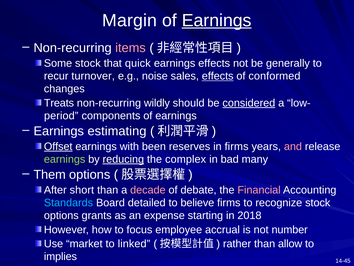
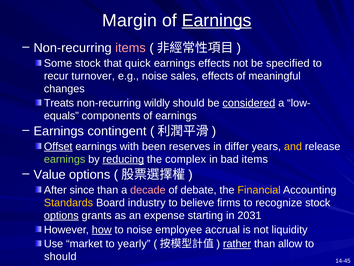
generally: generally -> specified
effects at (218, 76) underline: present -> none
conformed: conformed -> meaningful
period: period -> equals
estimating: estimating -> contingent
in firms: firms -> differ
and colour: pink -> yellow
bad many: many -> items
Them: Them -> Value
short: short -> since
Financial colour: pink -> yellow
Standards colour: light blue -> yellow
detailed: detailed -> industry
options at (61, 215) underline: none -> present
2018: 2018 -> 2031
how underline: none -> present
to focus: focus -> noise
number: number -> liquidity
linked: linked -> yearly
rather underline: none -> present
implies at (60, 256): implies -> should
